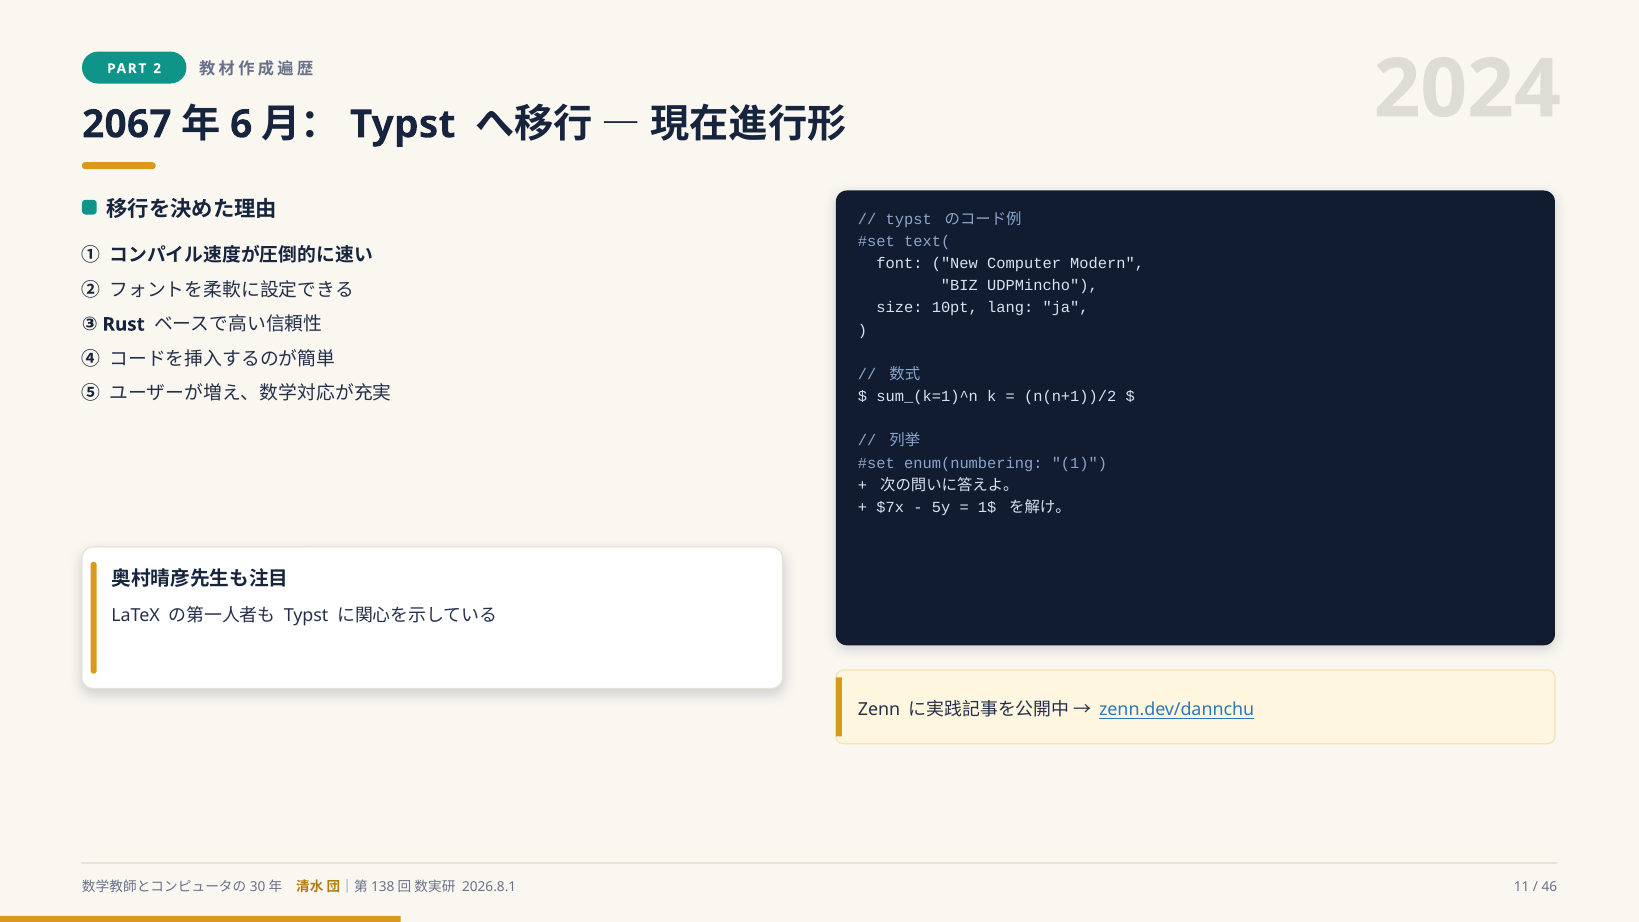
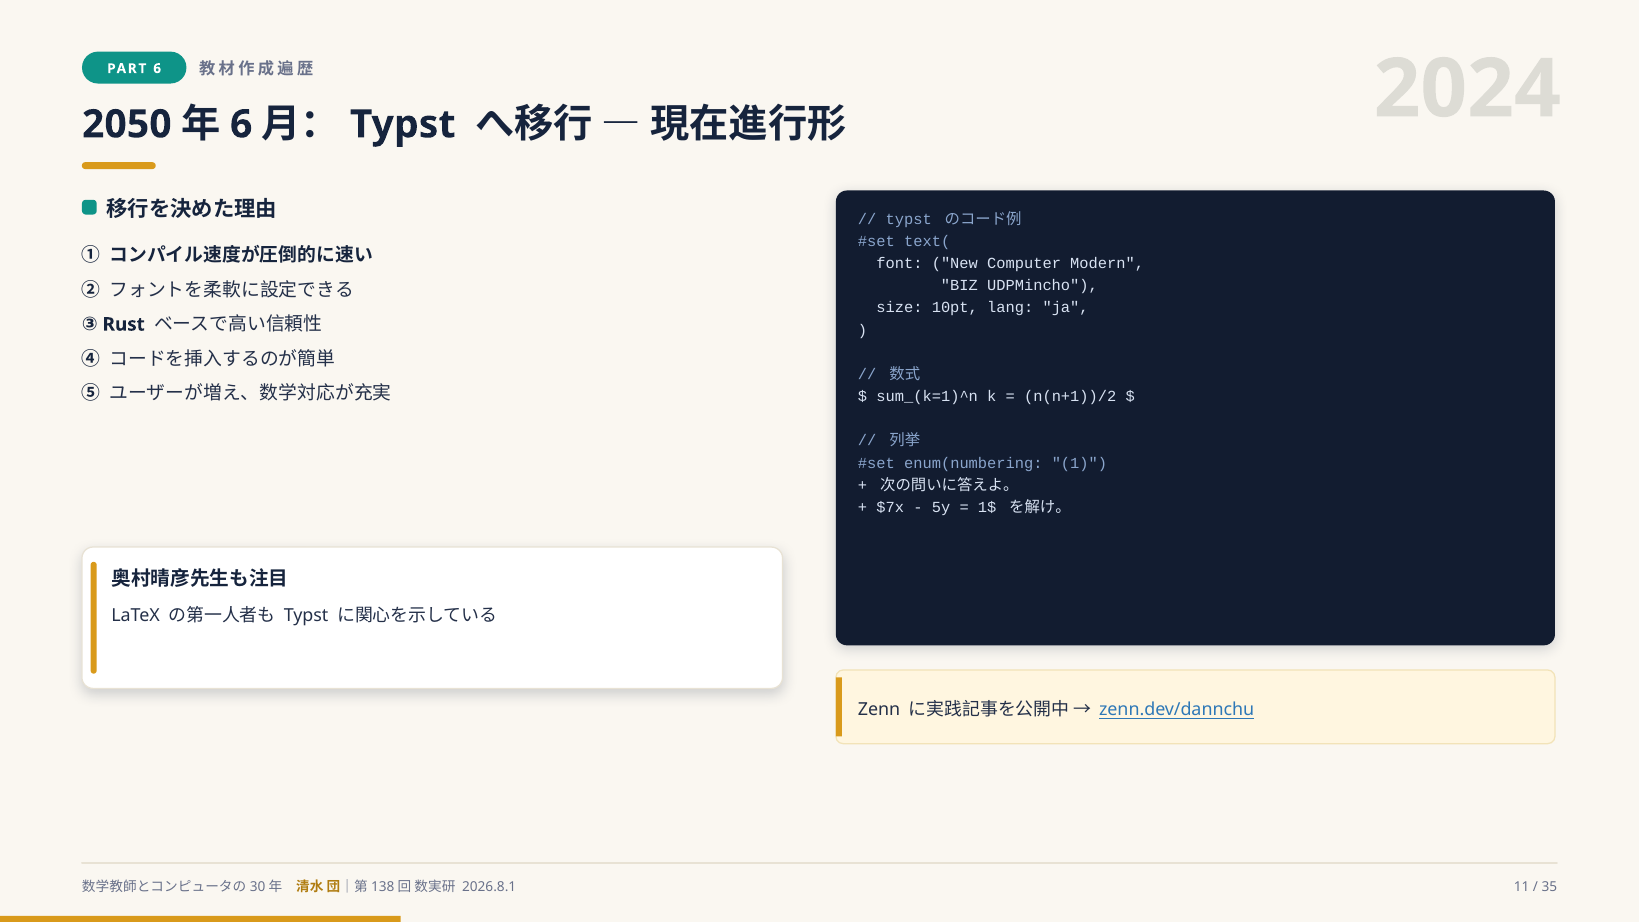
PART 2: 2 -> 6
2067: 2067 -> 2050
46: 46 -> 35
